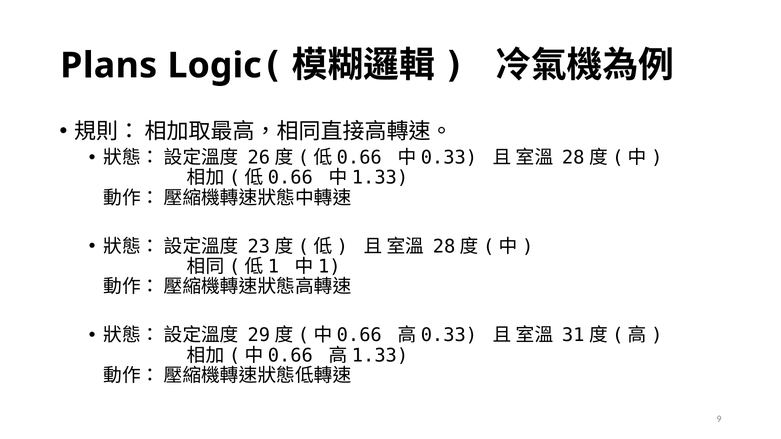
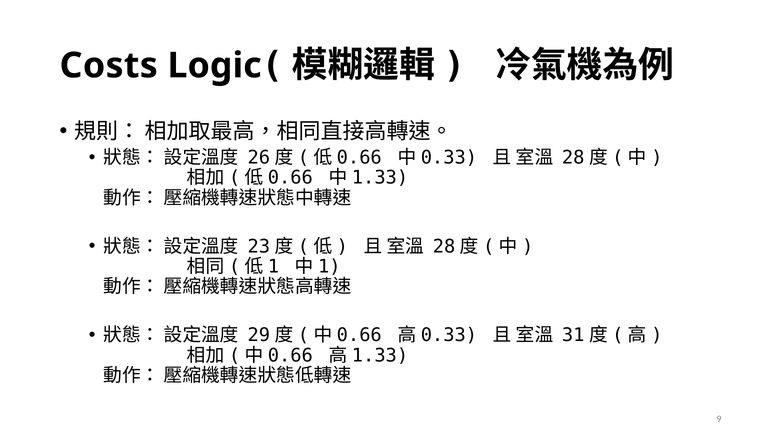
Plans: Plans -> Costs
